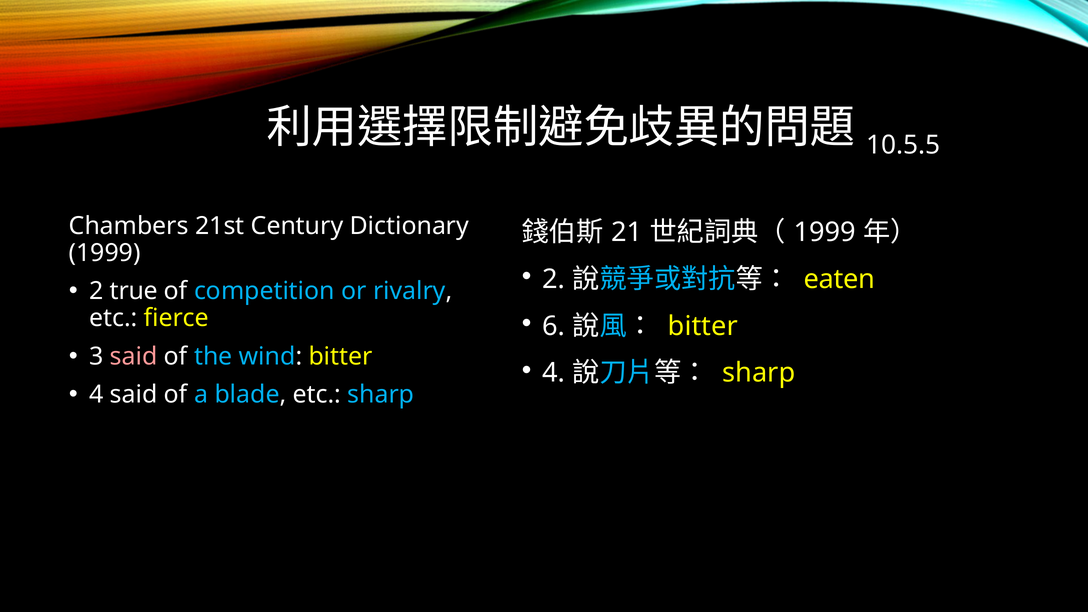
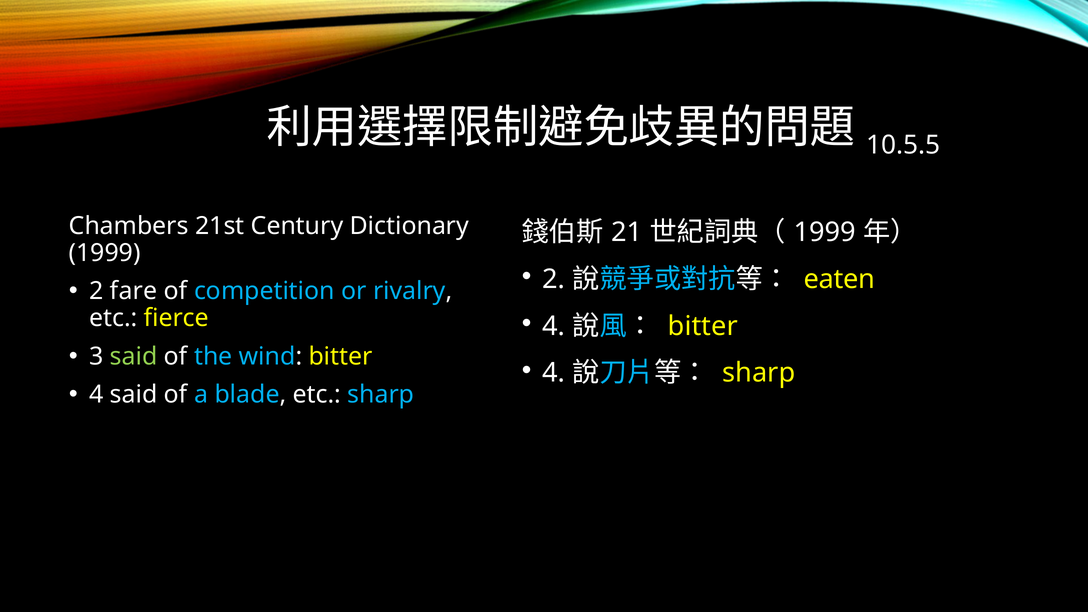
true: true -> fare
6 at (554, 326): 6 -> 4
said at (134, 356) colour: pink -> light green
